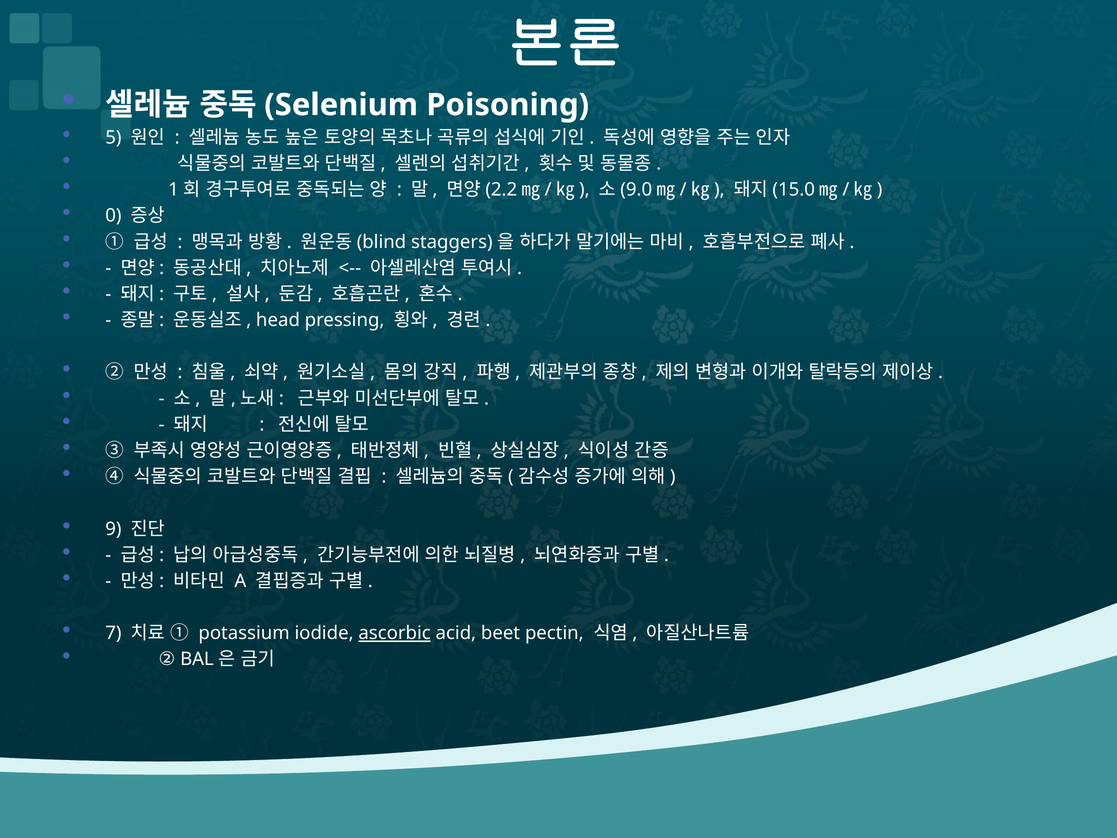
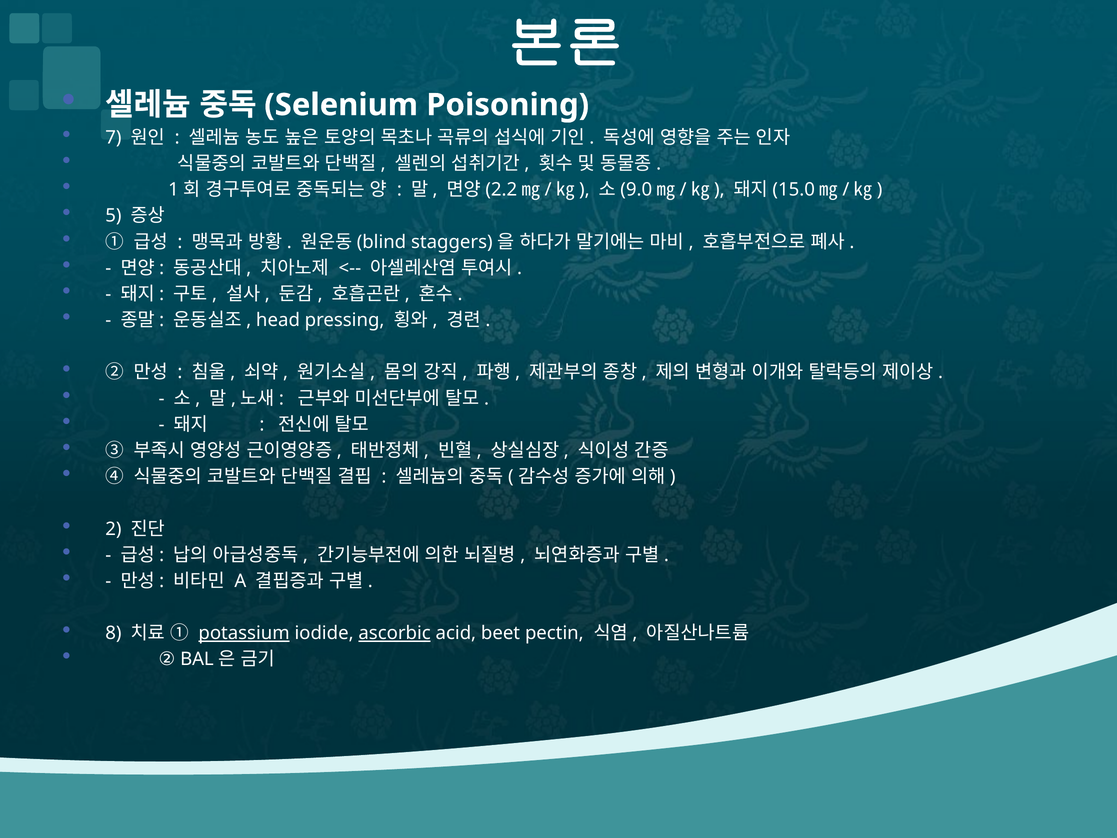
5: 5 -> 7
0: 0 -> 5
9: 9 -> 2
7: 7 -> 8
potassium underline: none -> present
